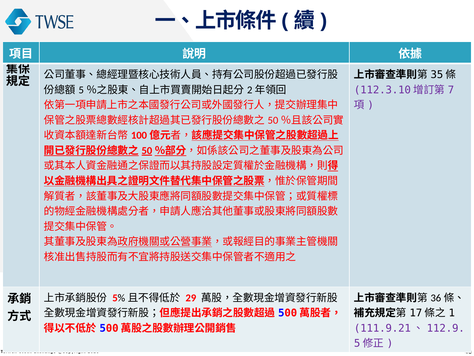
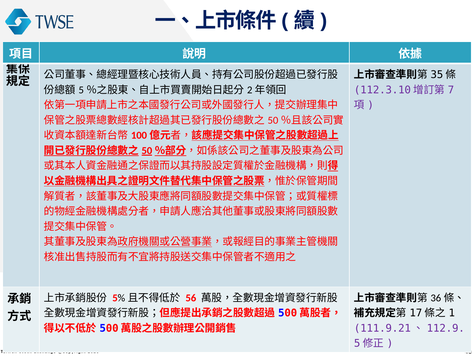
29: 29 -> 56
